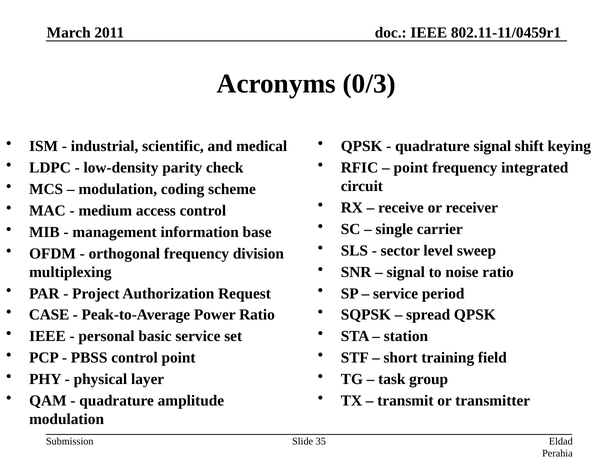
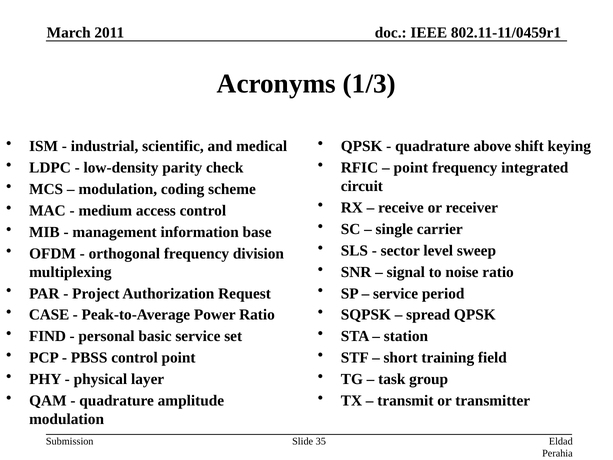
0/3: 0/3 -> 1/3
quadrature signal: signal -> above
IEEE at (47, 336): IEEE -> FIND
